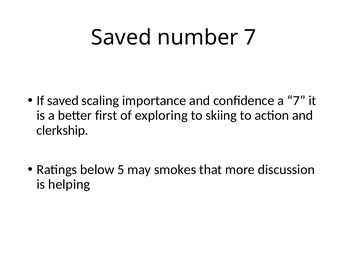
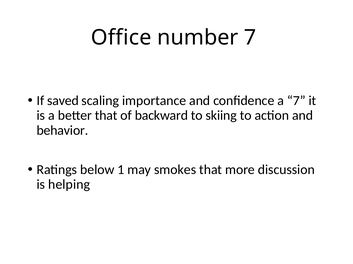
Saved at (121, 38): Saved -> Office
better first: first -> that
exploring: exploring -> backward
clerkship: clerkship -> behavior
5: 5 -> 1
